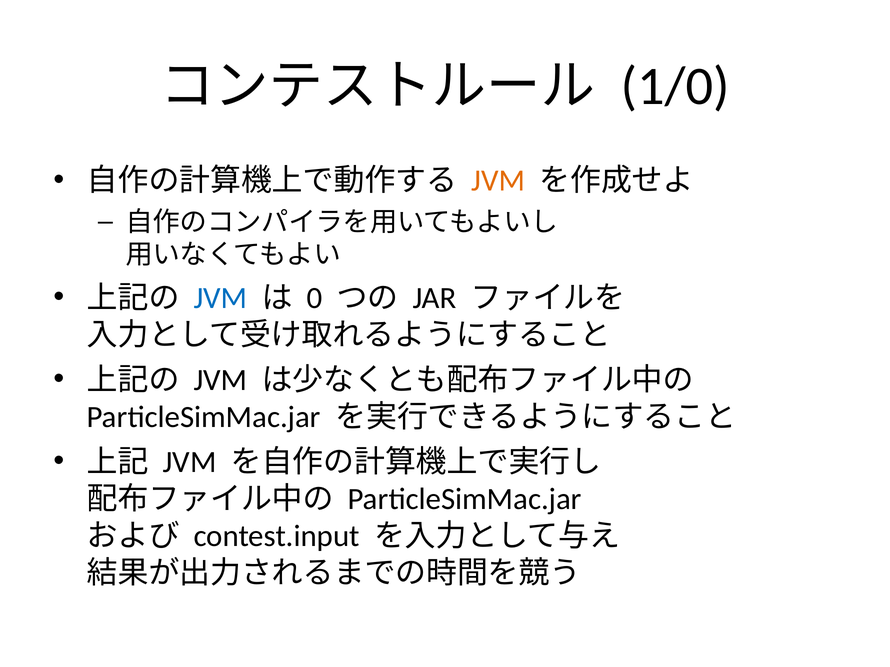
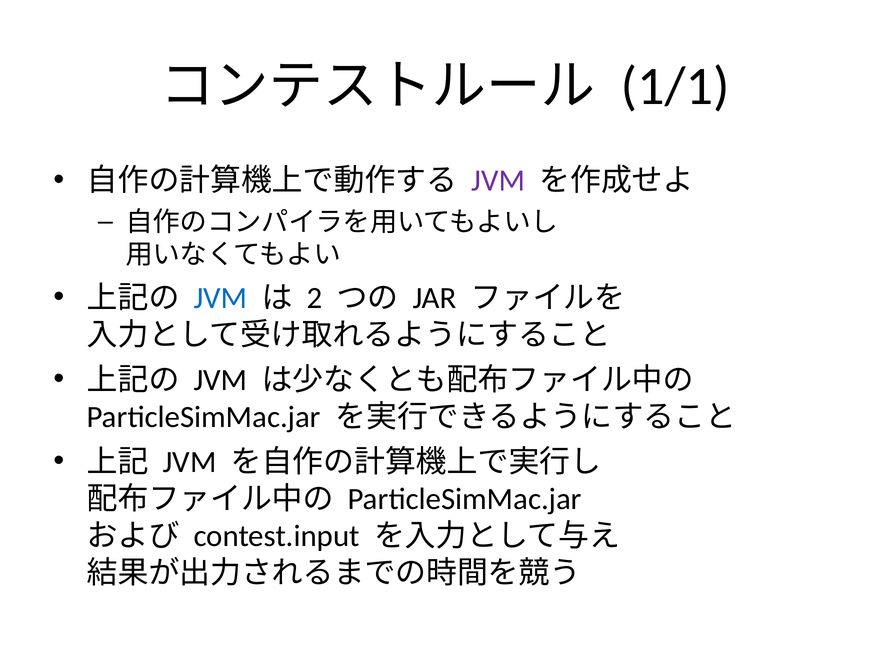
1/0: 1/0 -> 1/1
JVM at (498, 181) colour: orange -> purple
0: 0 -> 2
